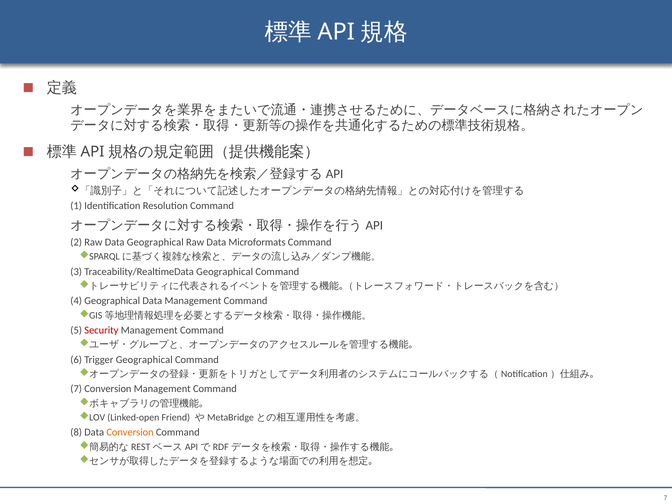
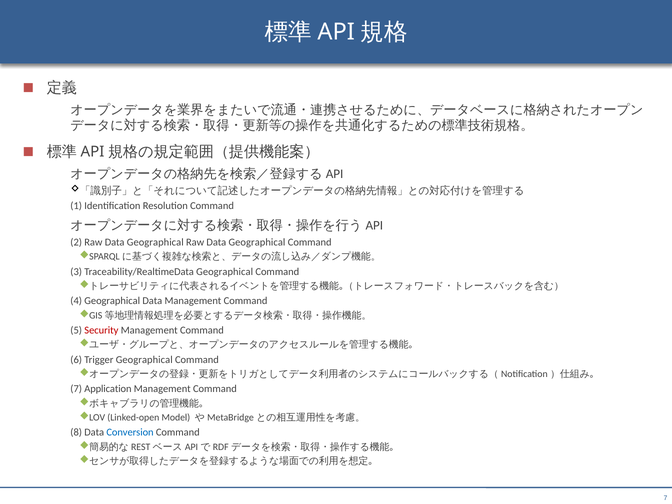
Microformats at (257, 242): Microformats -> Geographical
7 Conversion: Conversion -> Application
Friend: Friend -> Model
Conversion at (130, 433) colour: orange -> blue
